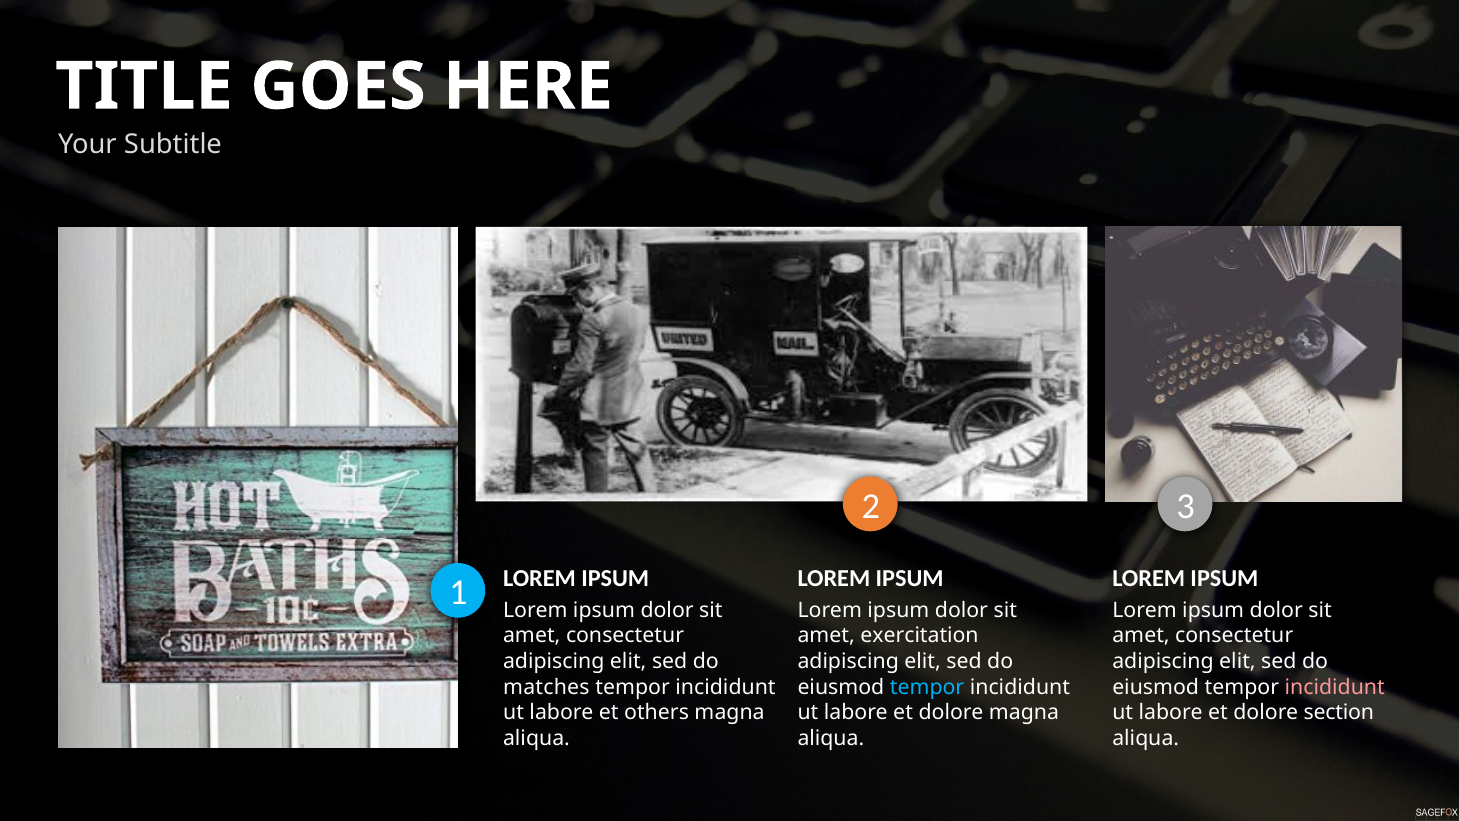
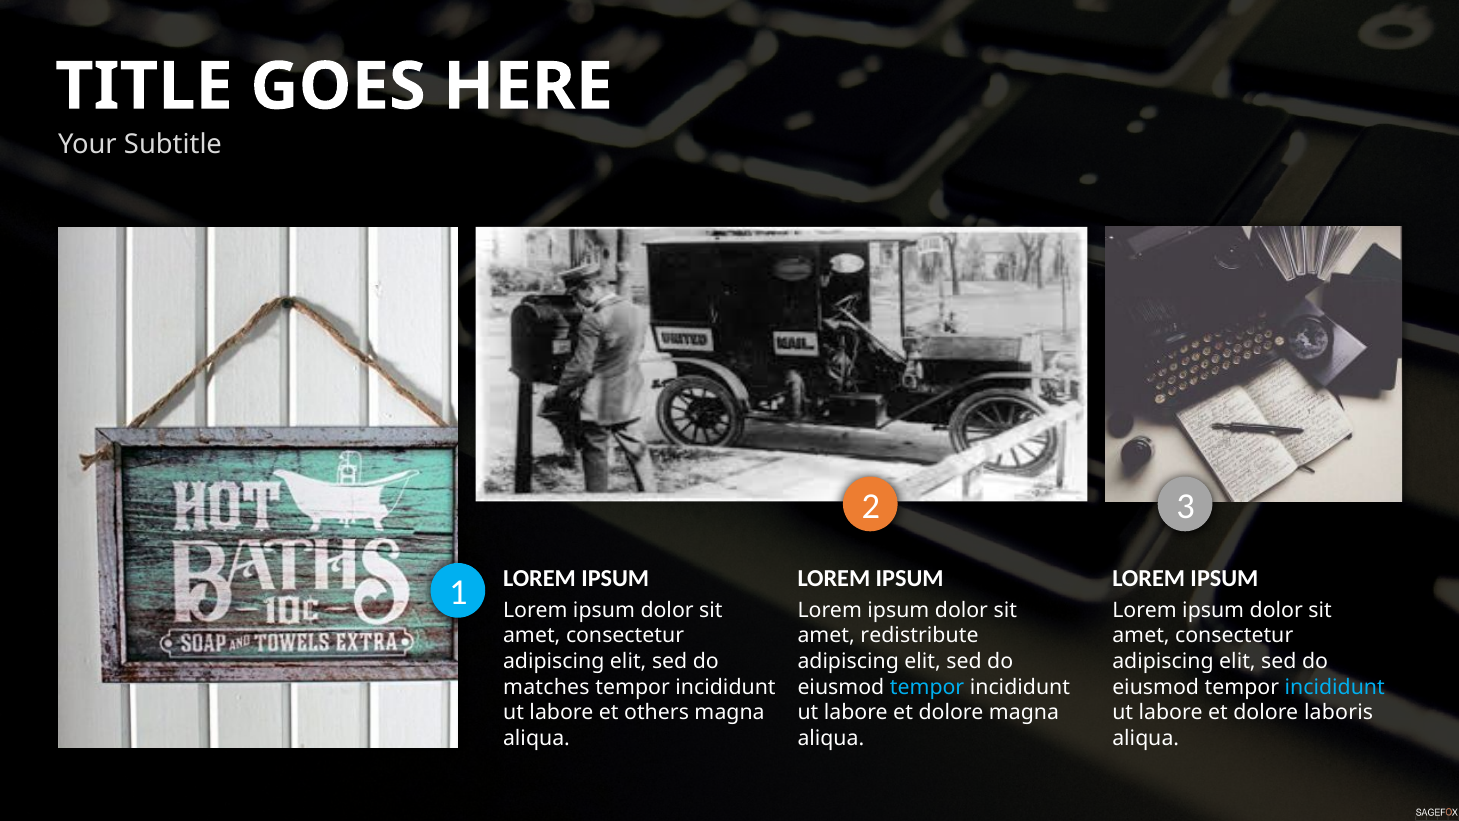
exercitation: exercitation -> redistribute
incididunt at (1335, 687) colour: pink -> light blue
section: section -> laboris
